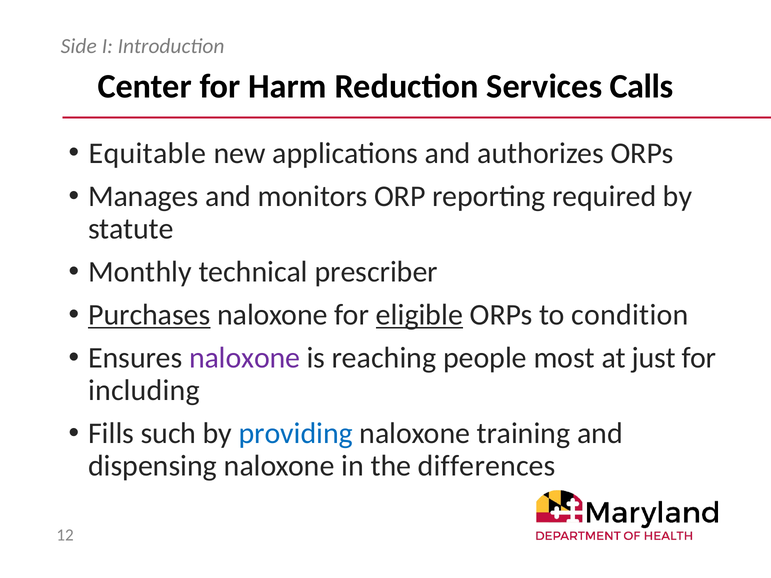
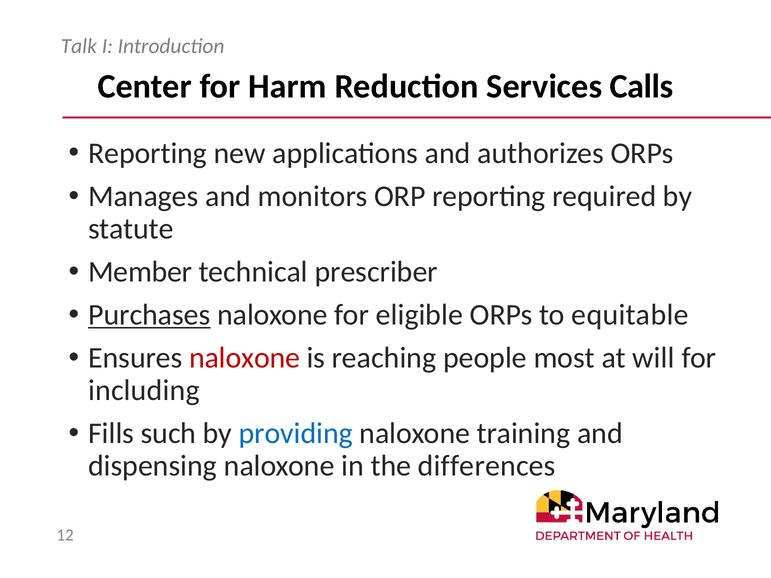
Side: Side -> Talk
Equitable at (147, 153): Equitable -> Reporting
Monthly: Monthly -> Member
eligible underline: present -> none
condition: condition -> equitable
naloxone at (245, 358) colour: purple -> red
just: just -> will
